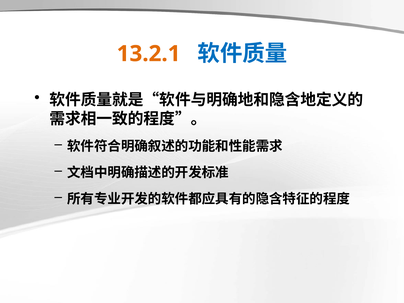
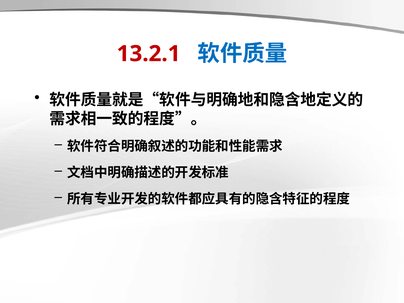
13.2.1 colour: orange -> red
